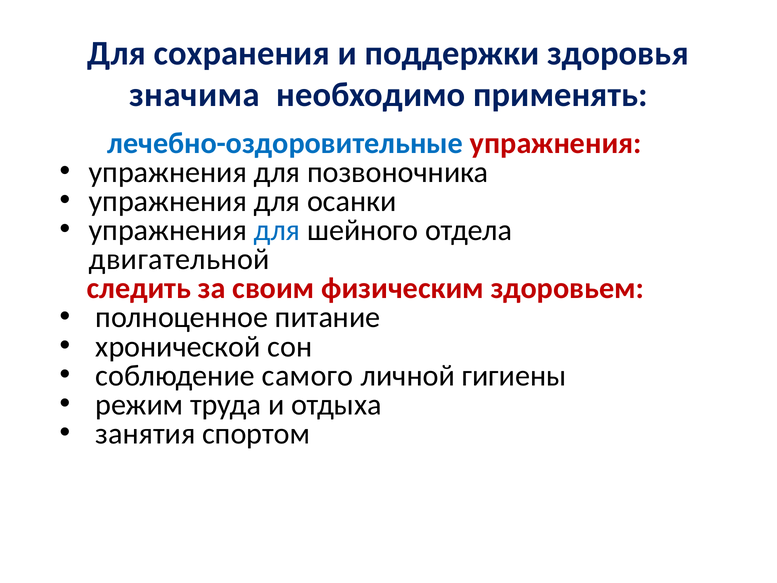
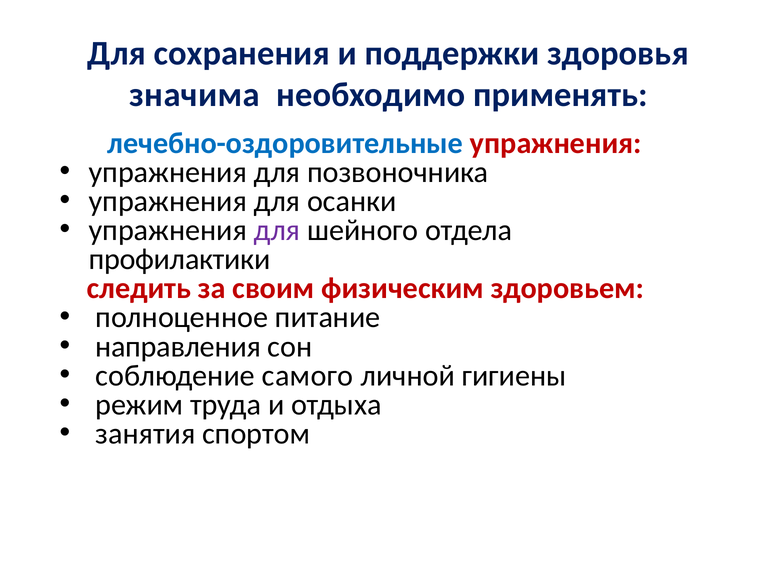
для at (277, 230) colour: blue -> purple
двигательной: двигательной -> профилактики
хронической: хронической -> направления
